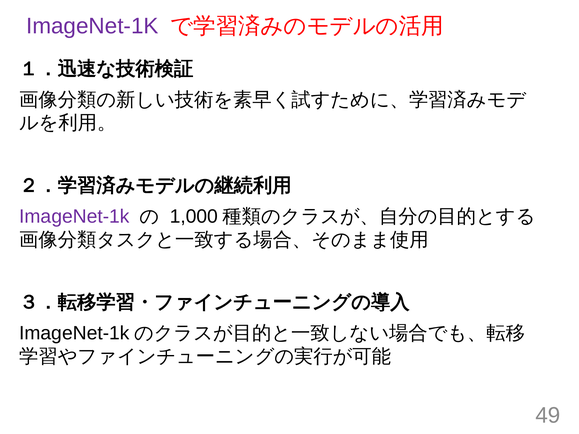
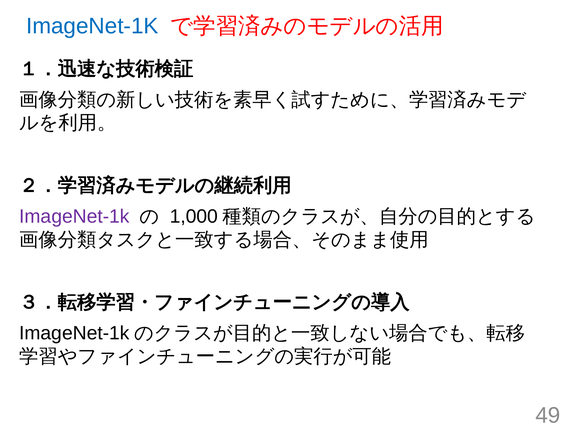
ImageNet-1K at (92, 26) colour: purple -> blue
